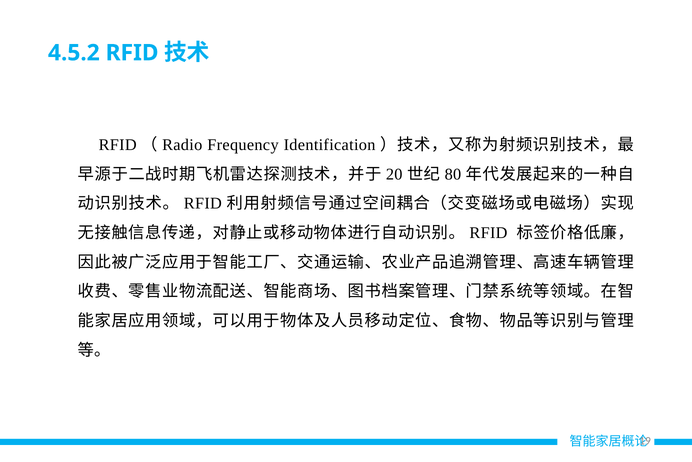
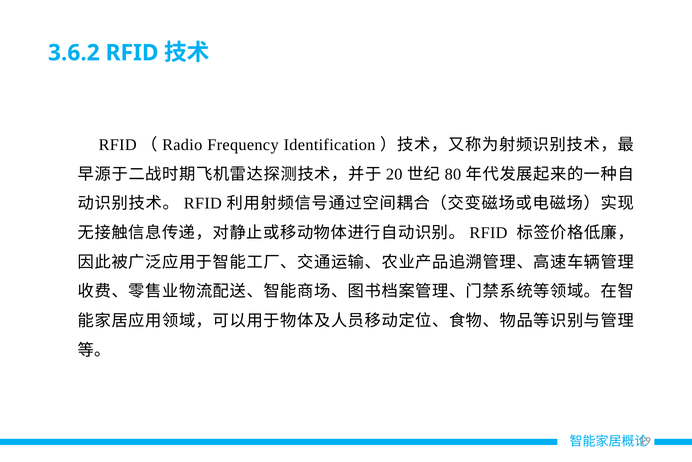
4.5.2: 4.5.2 -> 3.6.2
